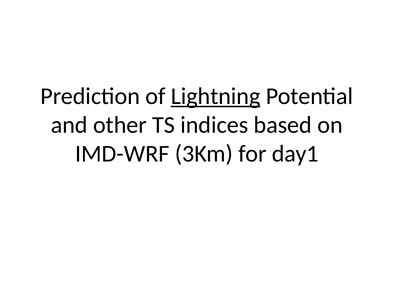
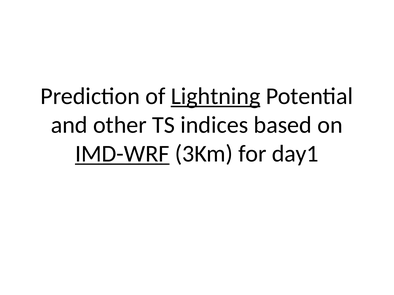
IMD-WRF underline: none -> present
